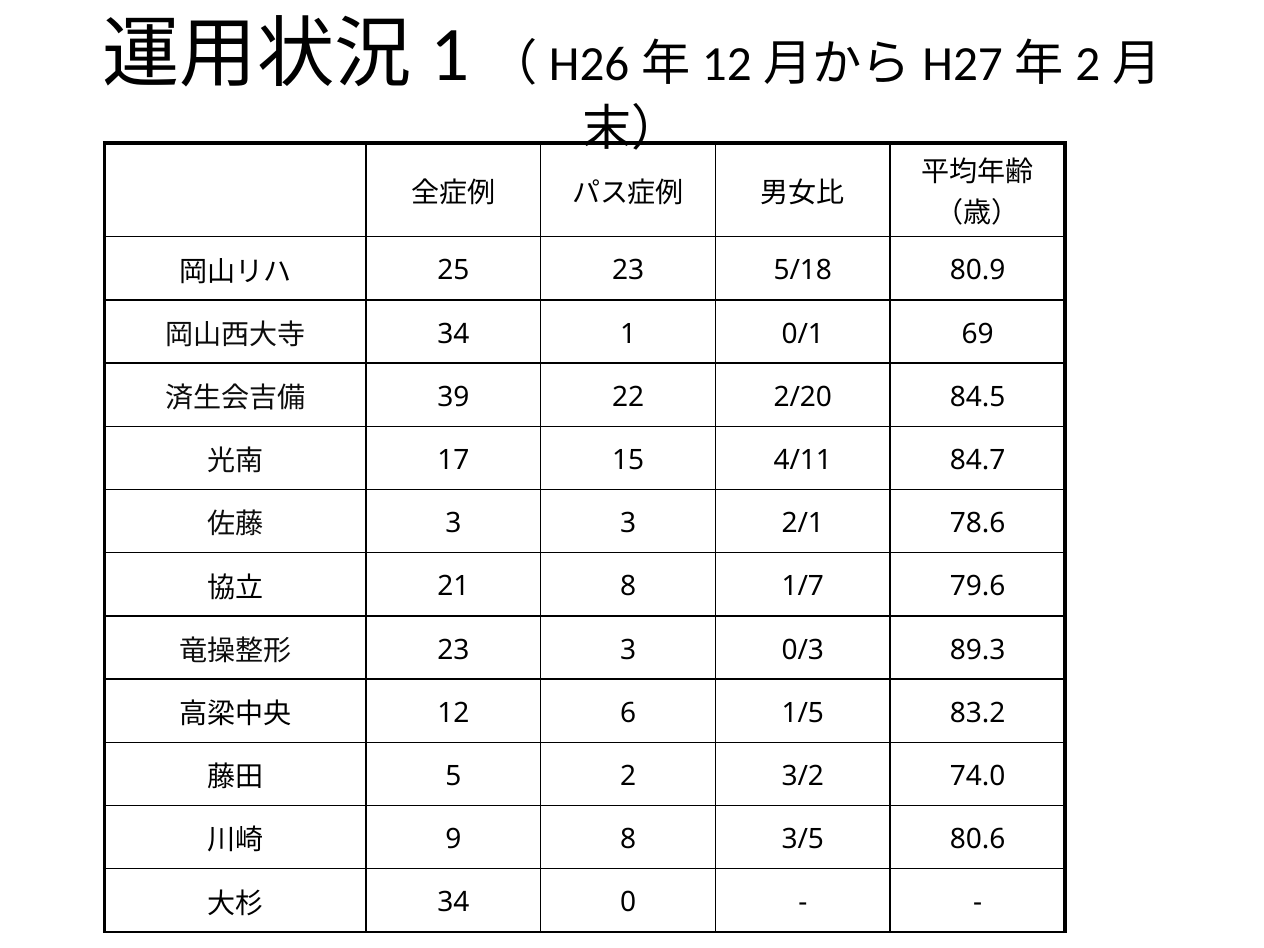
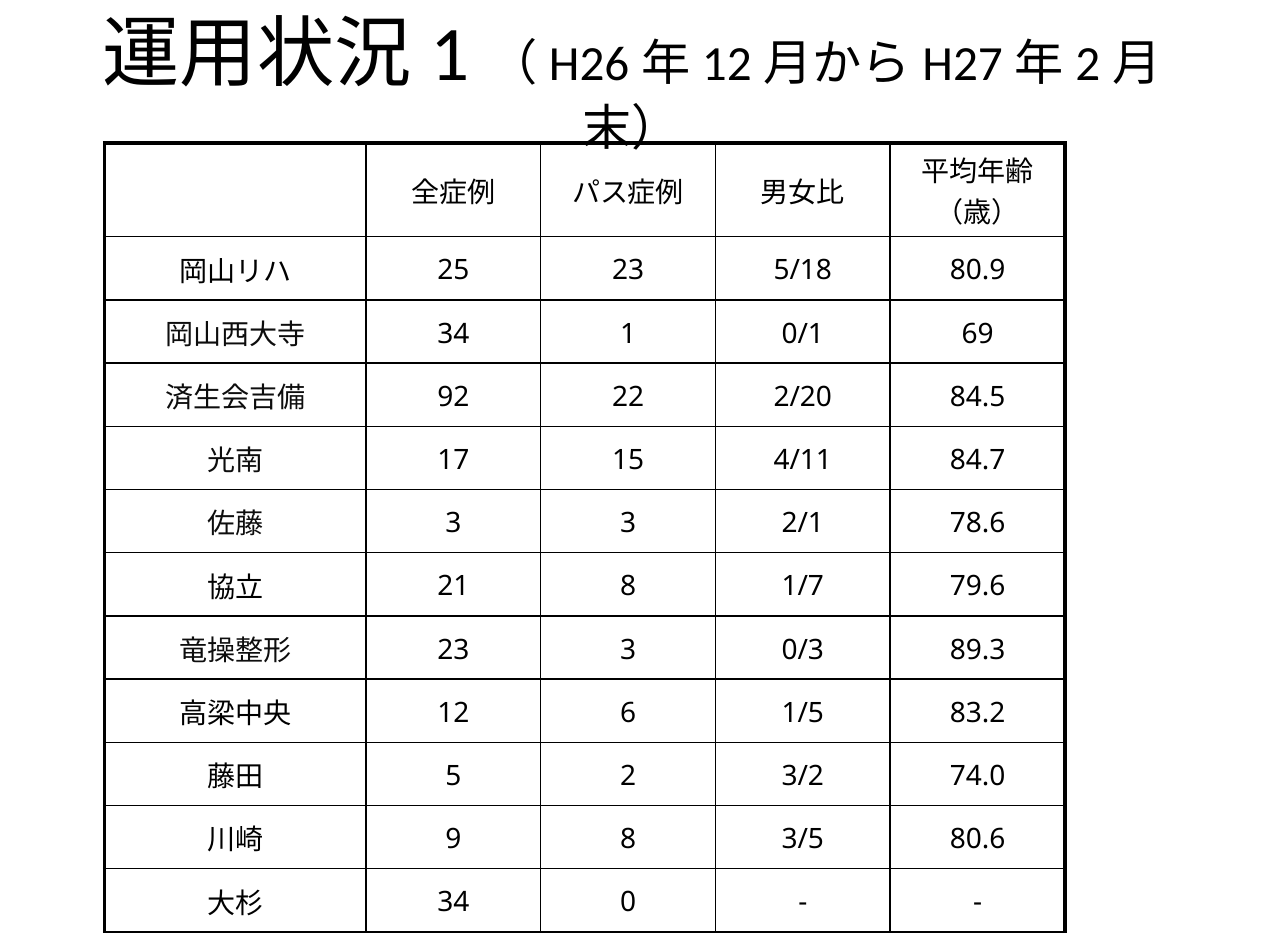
39: 39 -> 92
